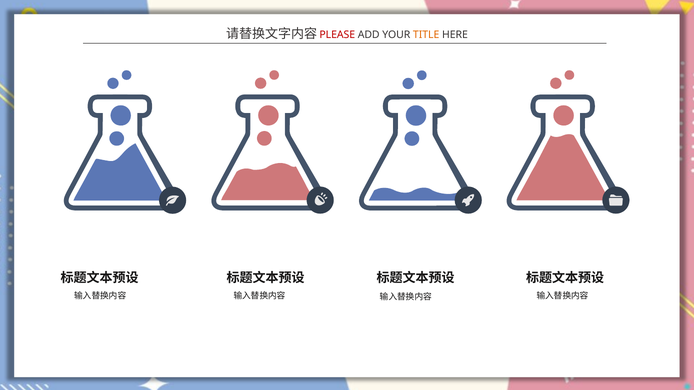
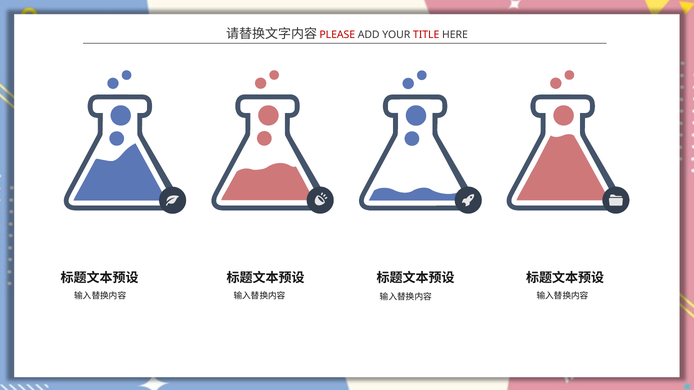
TITLE colour: orange -> red
